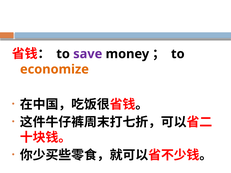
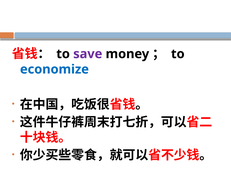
economize colour: orange -> blue
